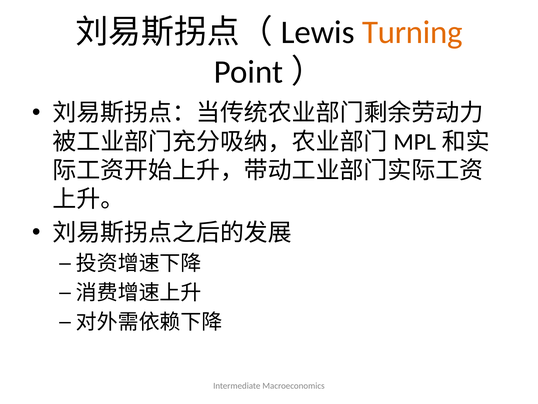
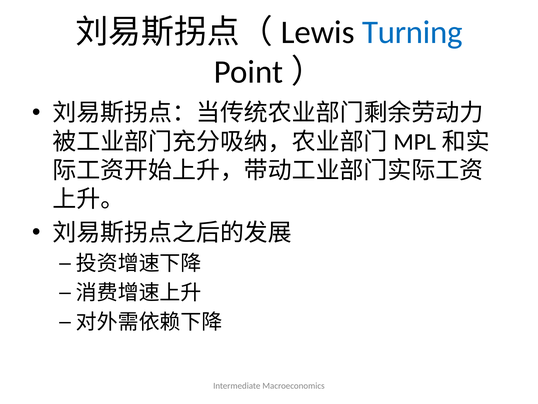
Turning colour: orange -> blue
